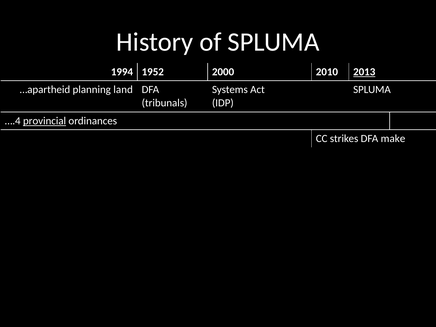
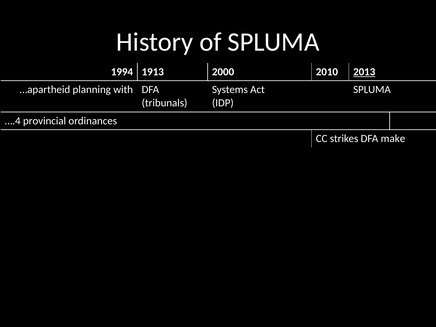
1952: 1952 -> 1913
land: land -> with
provincial underline: present -> none
